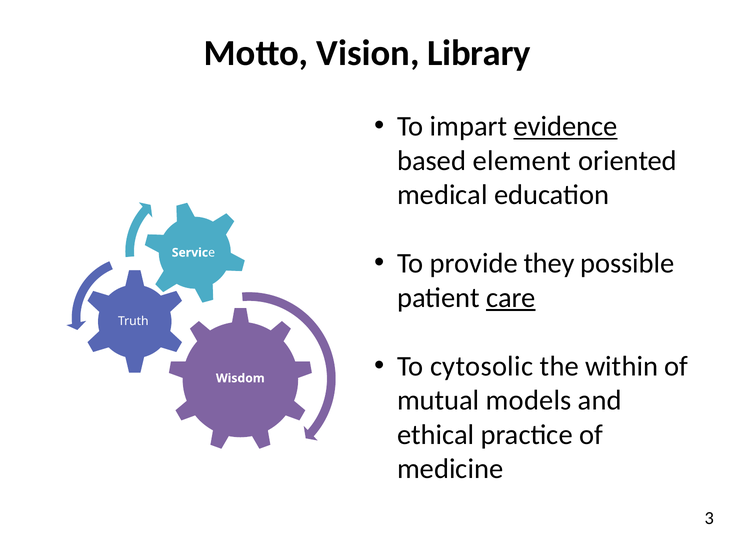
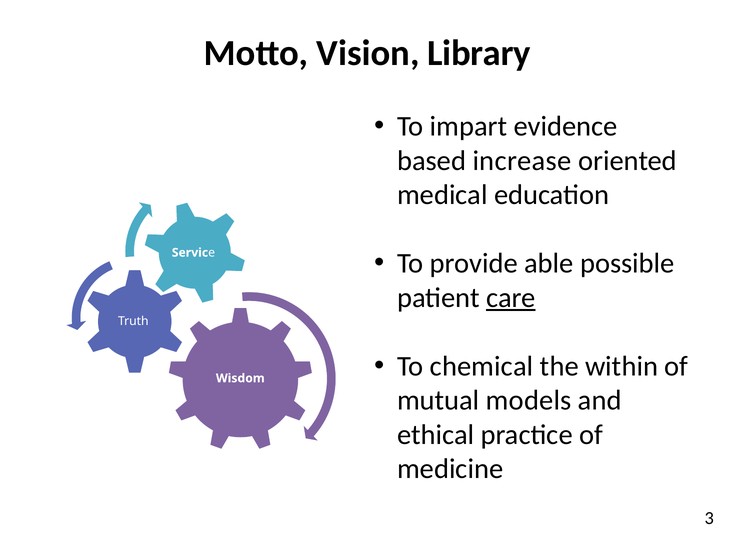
evidence underline: present -> none
element: element -> increase
they: they -> able
cytosolic: cytosolic -> chemical
